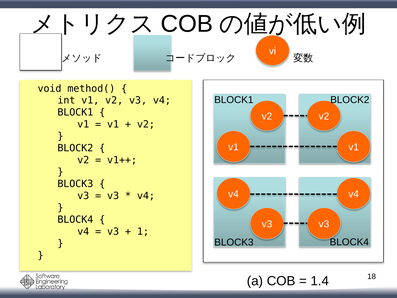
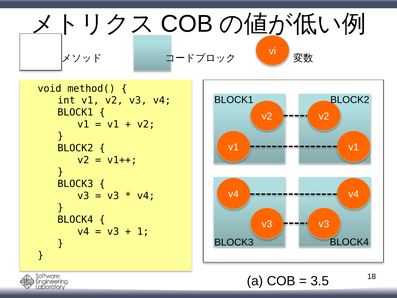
1.4: 1.4 -> 3.5
